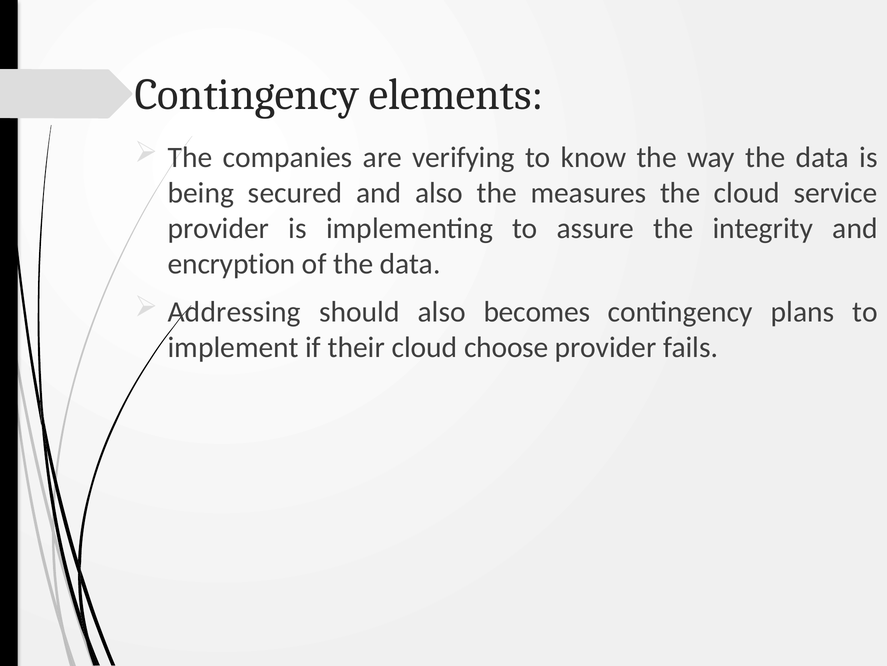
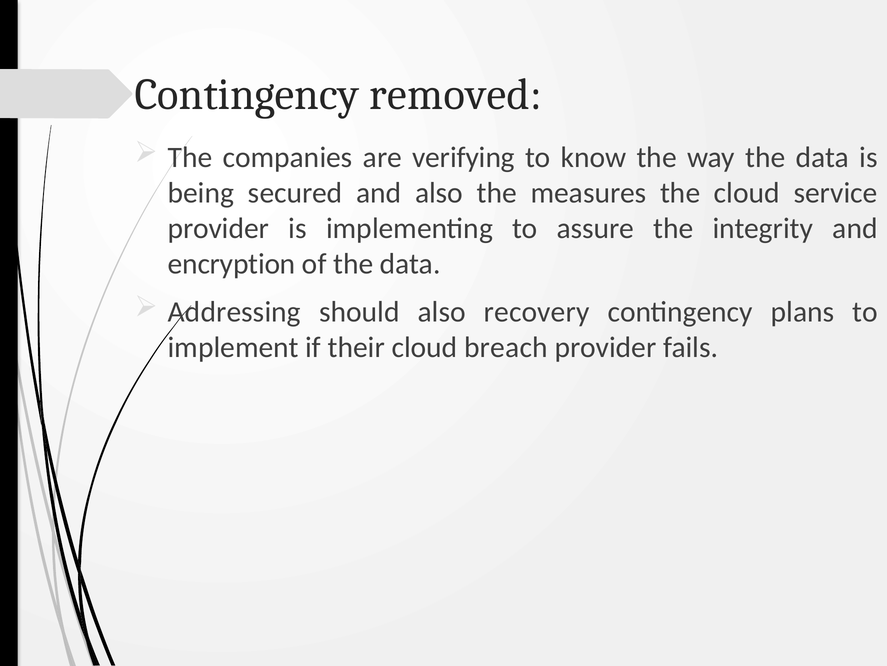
elements: elements -> removed
becomes: becomes -> recovery
choose: choose -> breach
